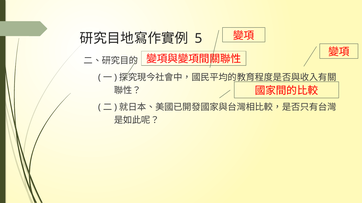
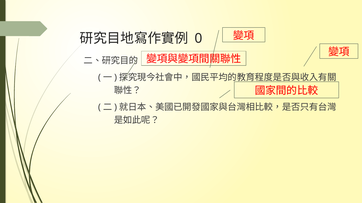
5: 5 -> 0
